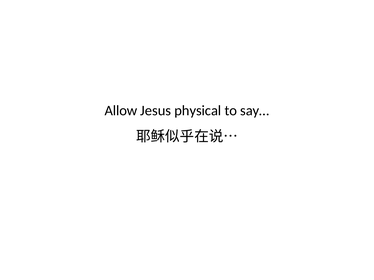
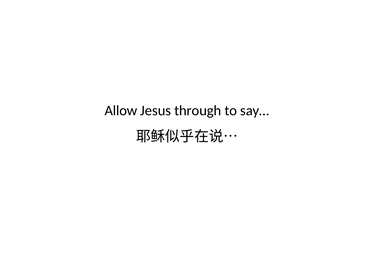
physical: physical -> through
